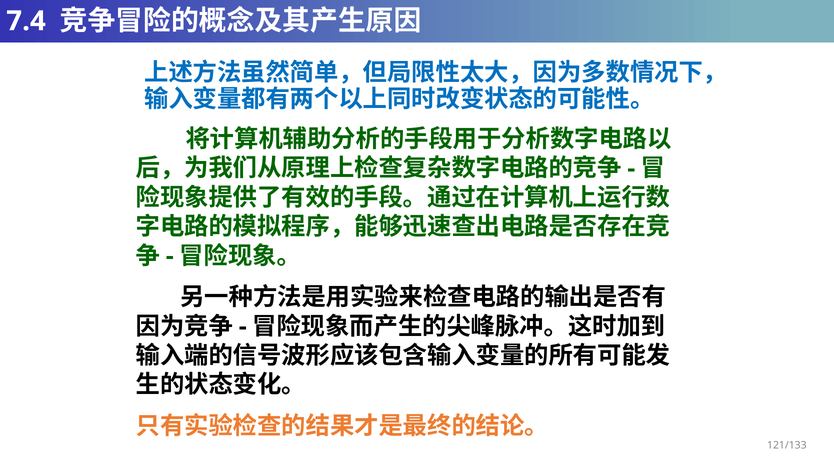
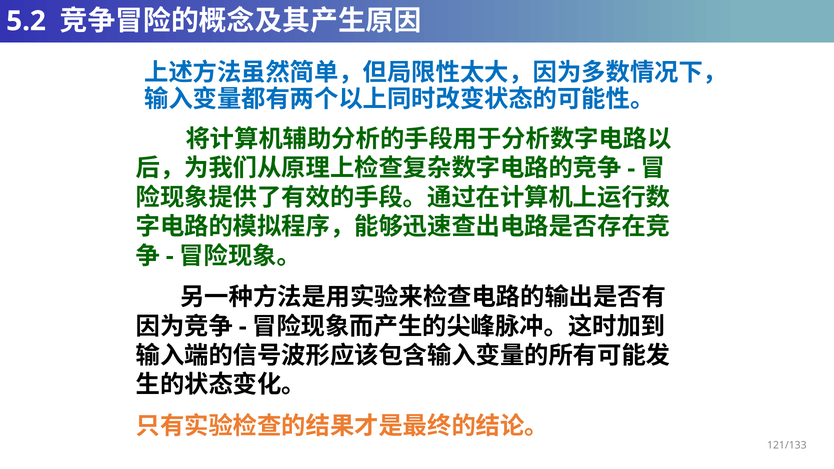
7.4: 7.4 -> 5.2
